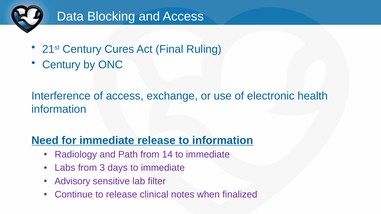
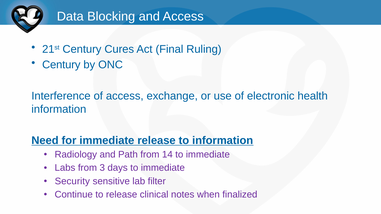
Advisory: Advisory -> Security
